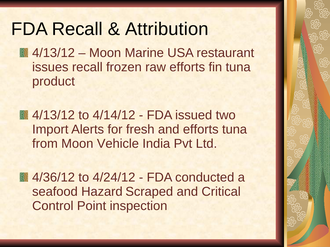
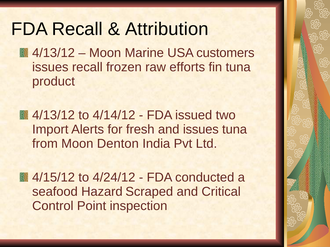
restaurant: restaurant -> customers
and efforts: efforts -> issues
Vehicle: Vehicle -> Denton
4/36/12: 4/36/12 -> 4/15/12
